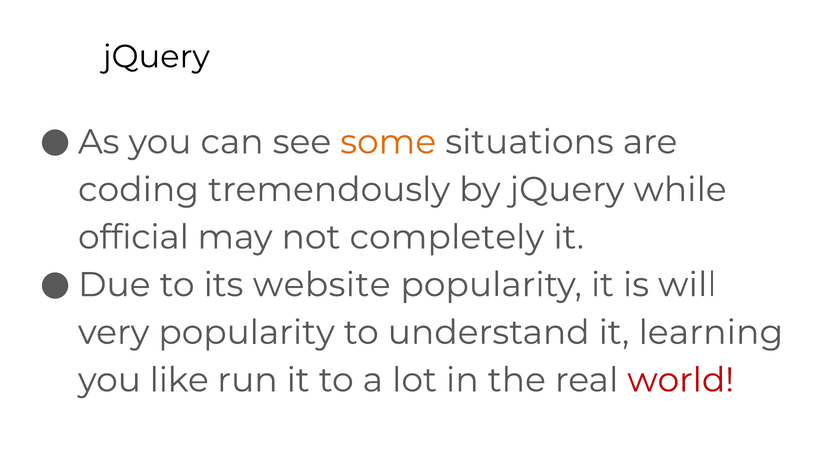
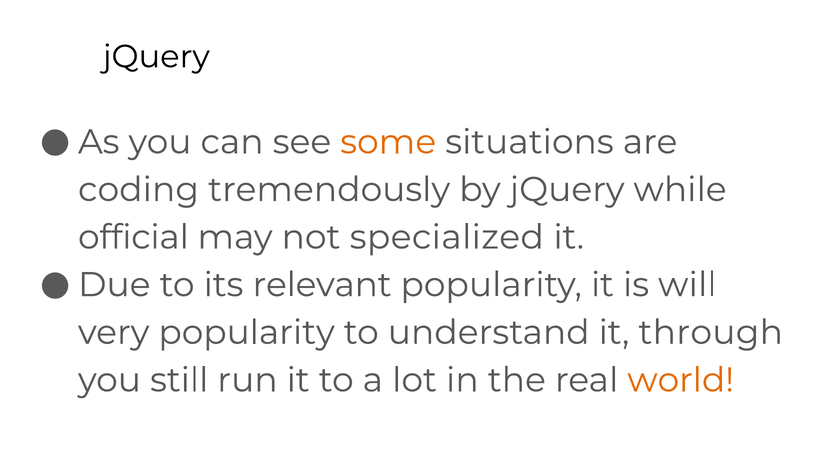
completely: completely -> specialized
website: website -> relevant
learning: learning -> through
like: like -> still
world colour: red -> orange
